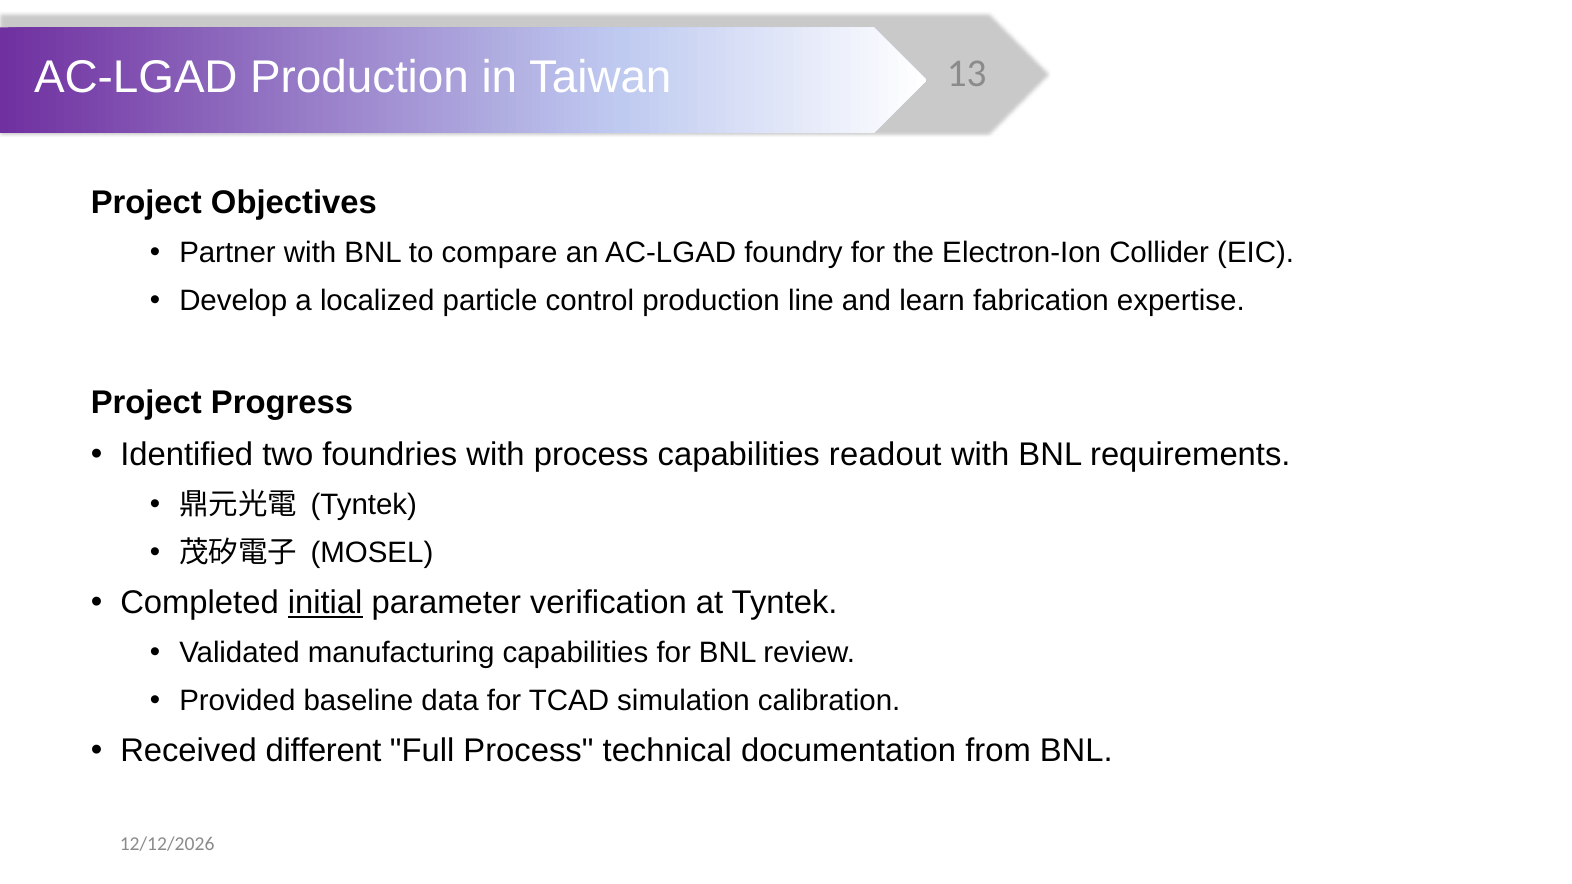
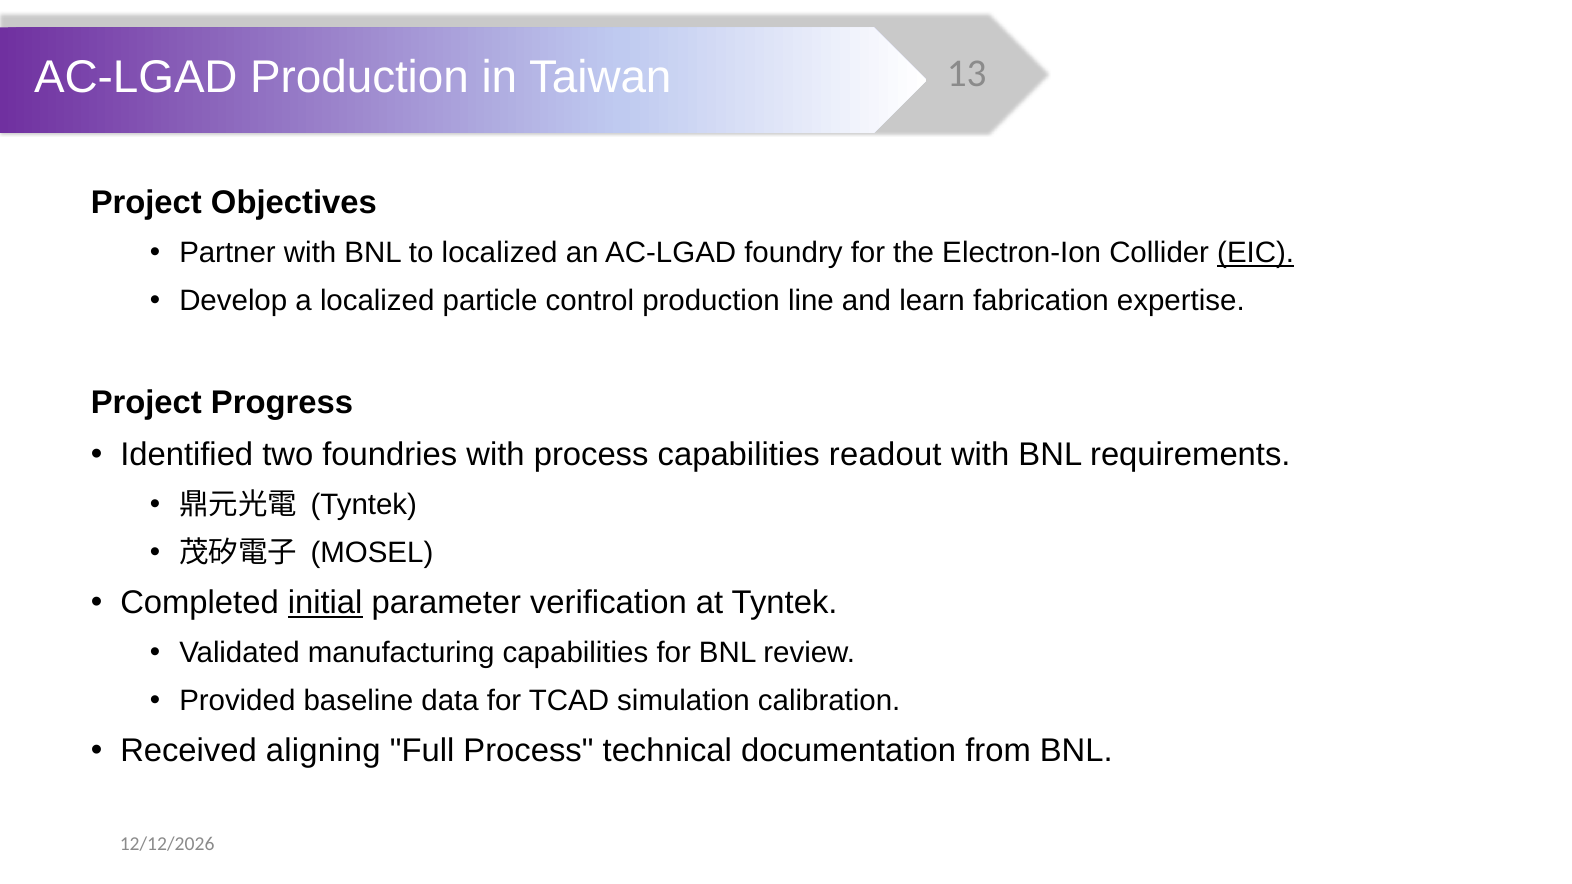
to compare: compare -> localized
EIC underline: none -> present
different: different -> aligning
